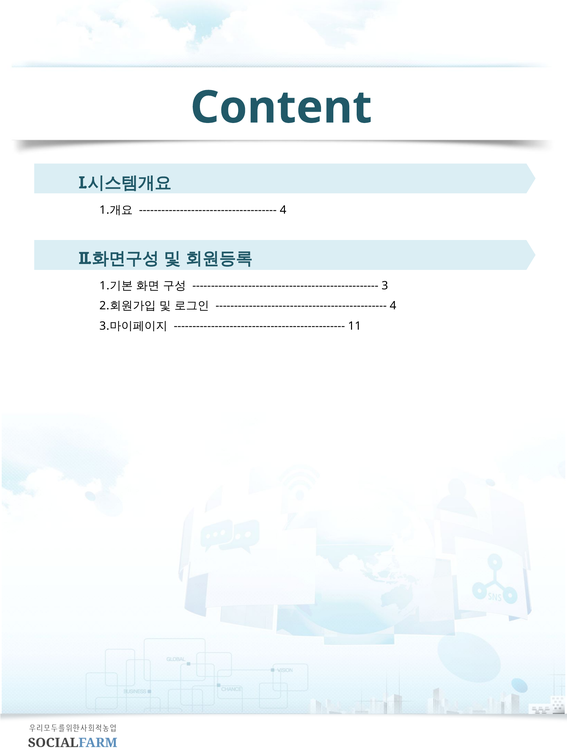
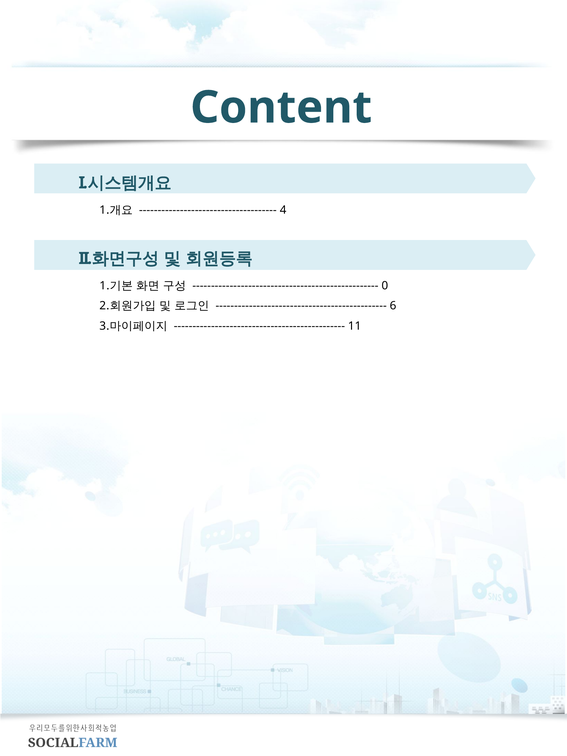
3: 3 -> 0
4 at (393, 306): 4 -> 6
